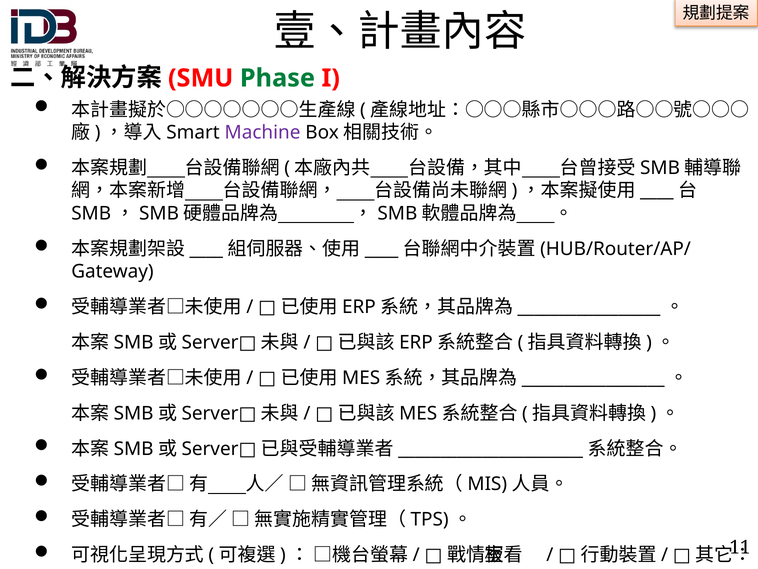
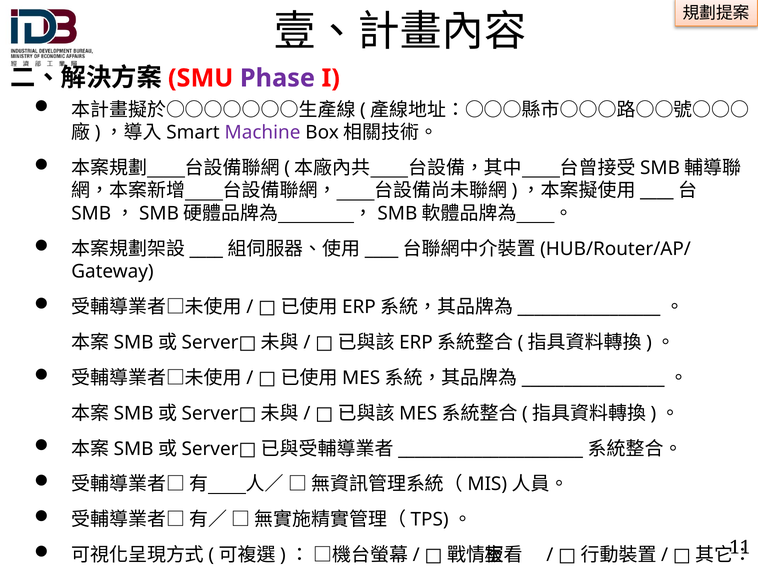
Phase colour: green -> purple
